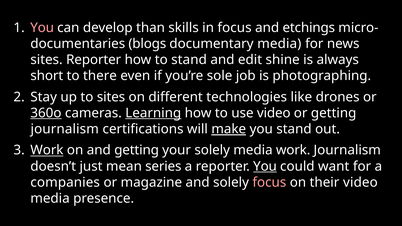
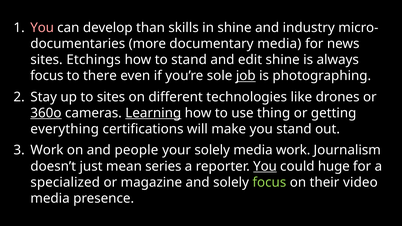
in focus: focus -> shine
etchings: etchings -> industry
blogs: blogs -> more
sites Reporter: Reporter -> Etchings
short at (47, 76): short -> focus
job underline: none -> present
use video: video -> thing
journalism at (65, 129): journalism -> everything
make underline: present -> none
Work at (47, 150) underline: present -> none
and getting: getting -> people
want: want -> huge
companies: companies -> specialized
focus at (269, 182) colour: pink -> light green
